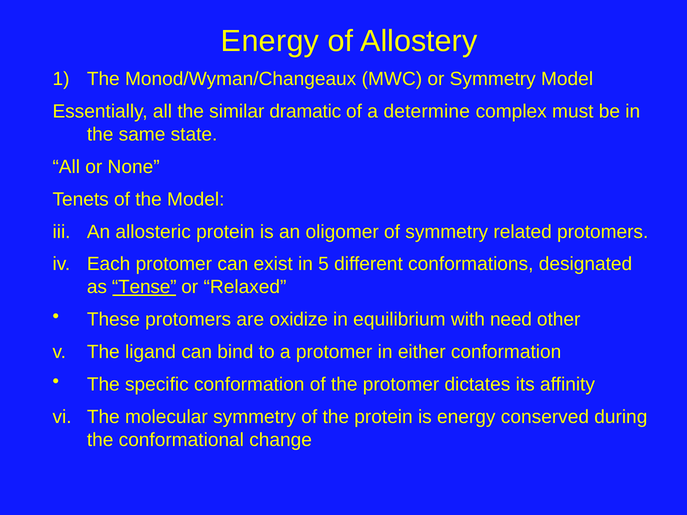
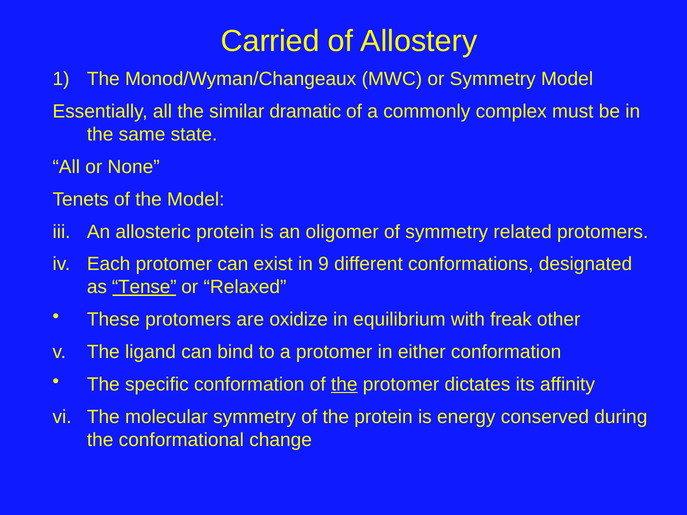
Energy at (270, 41): Energy -> Carried
determine: determine -> commonly
5: 5 -> 9
need: need -> freak
the at (344, 385) underline: none -> present
